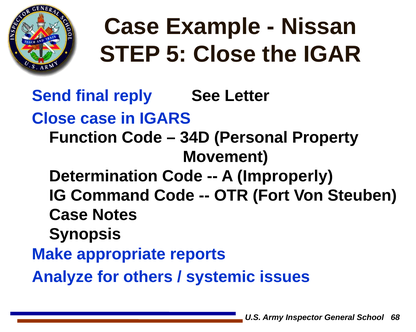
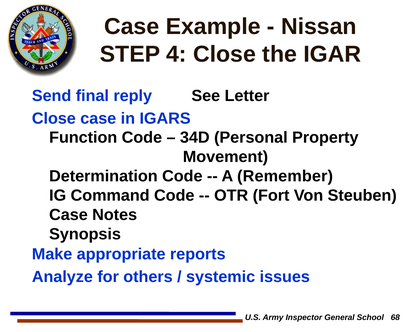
5: 5 -> 4
Improperly: Improperly -> Remember
